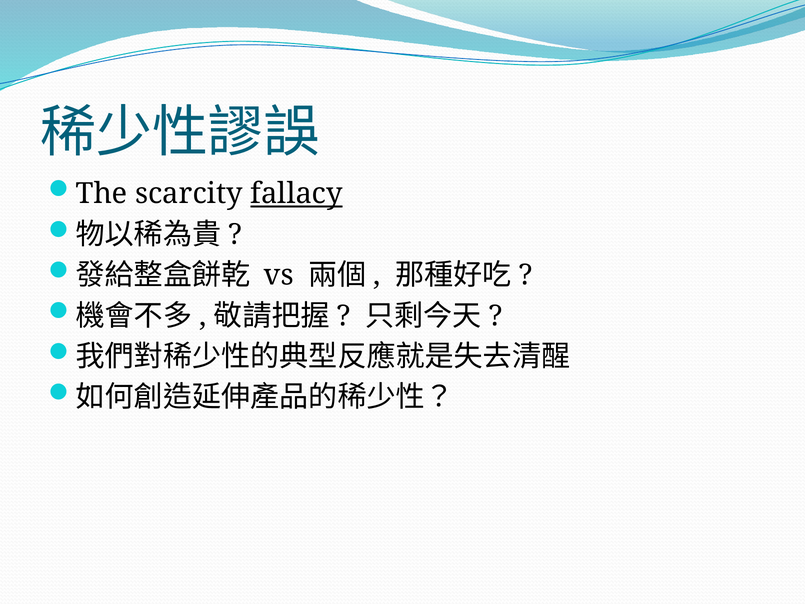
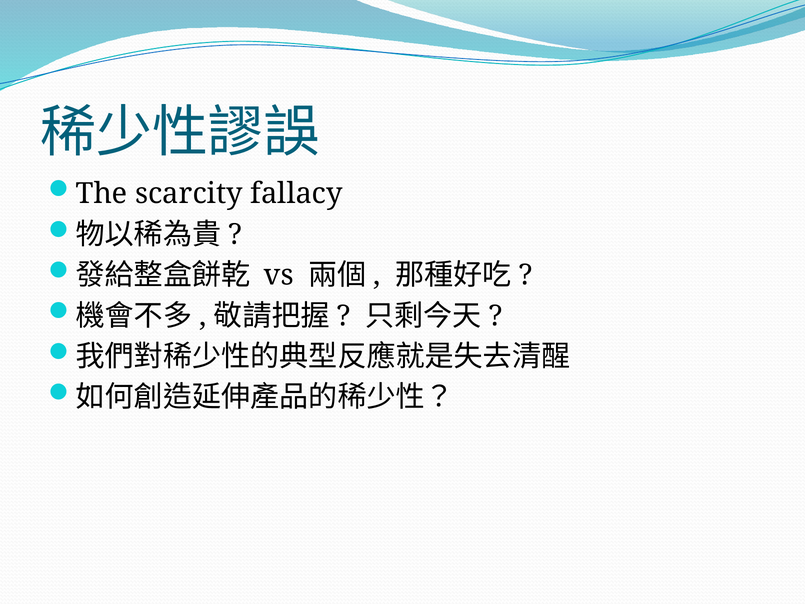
fallacy underline: present -> none
